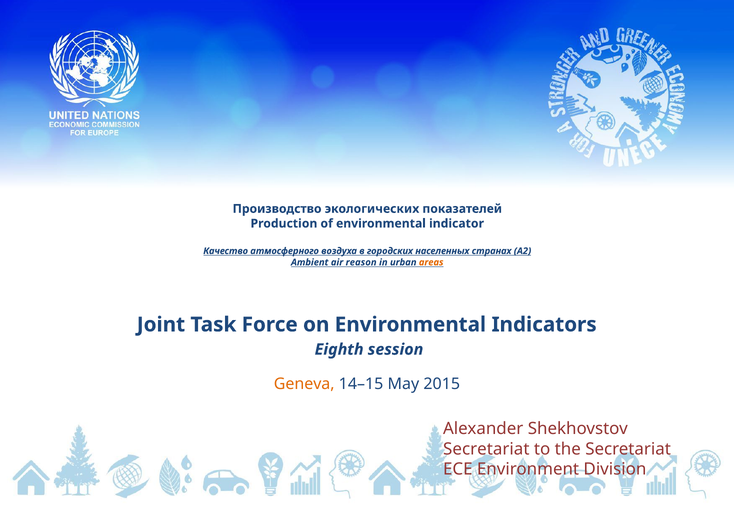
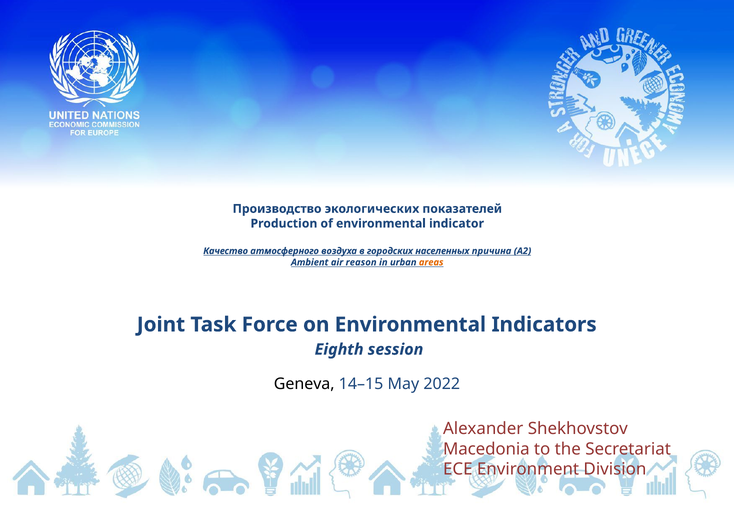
странах: странах -> причина
Geneva colour: orange -> black
2015: 2015 -> 2022
Secretariat at (486, 449): Secretariat -> Macedonia
